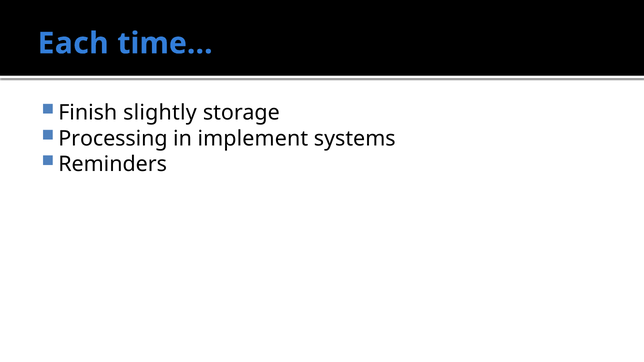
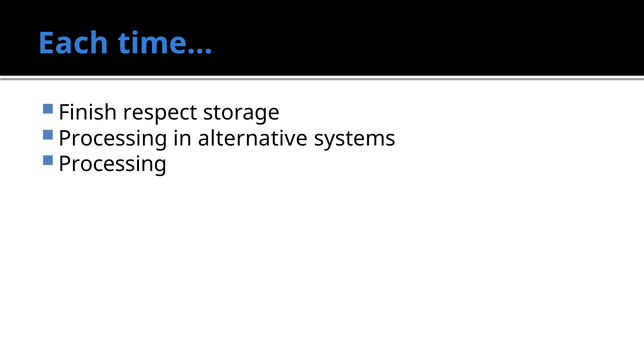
slightly: slightly -> respect
implement: implement -> alternative
Reminders at (113, 165): Reminders -> Processing
